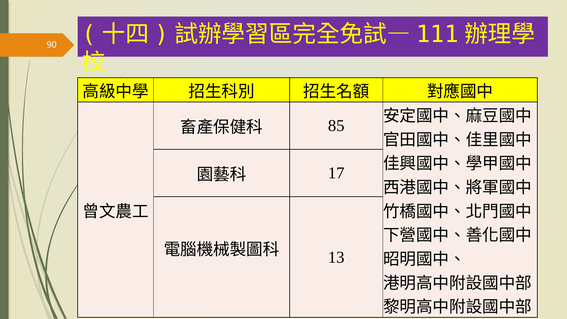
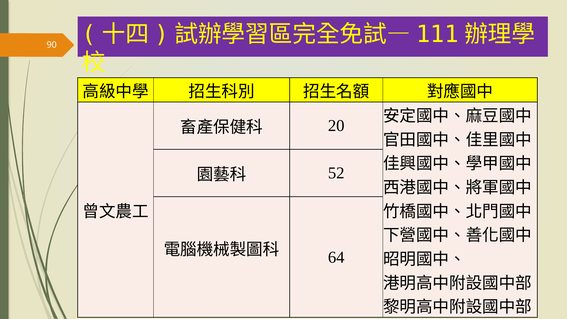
85: 85 -> 20
17: 17 -> 52
13: 13 -> 64
